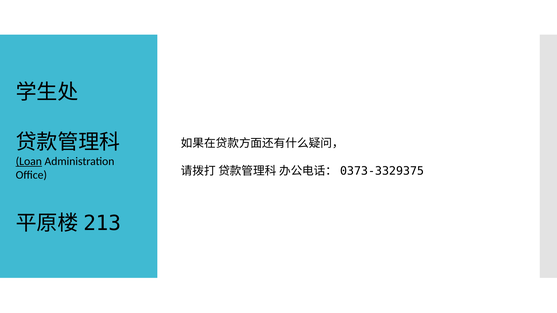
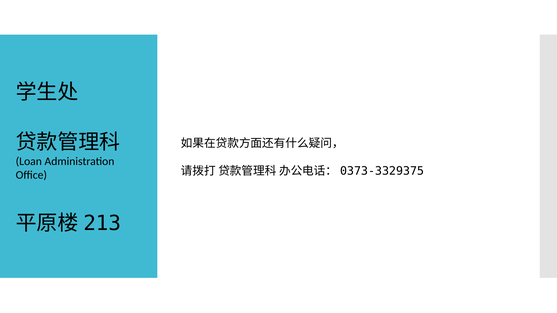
Loan underline: present -> none
